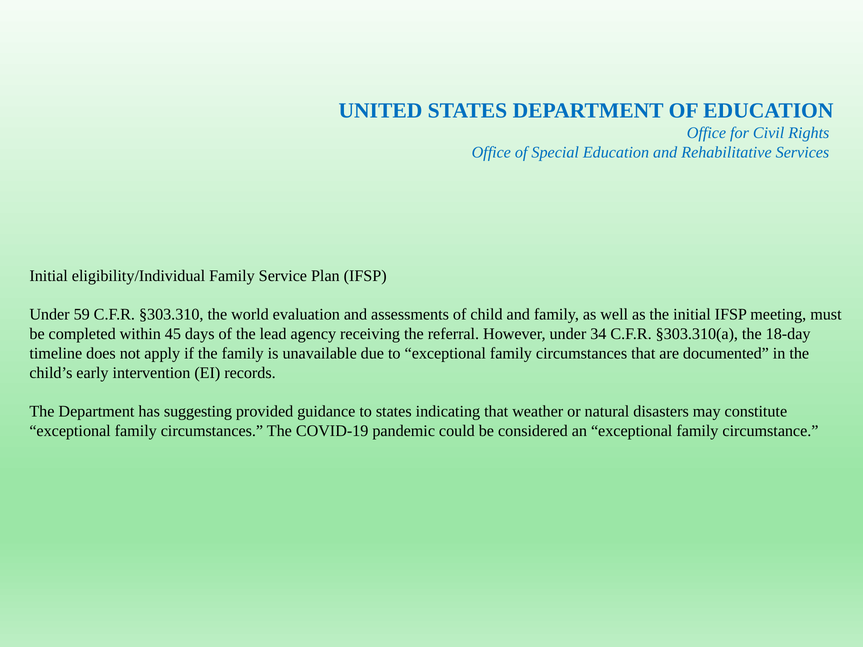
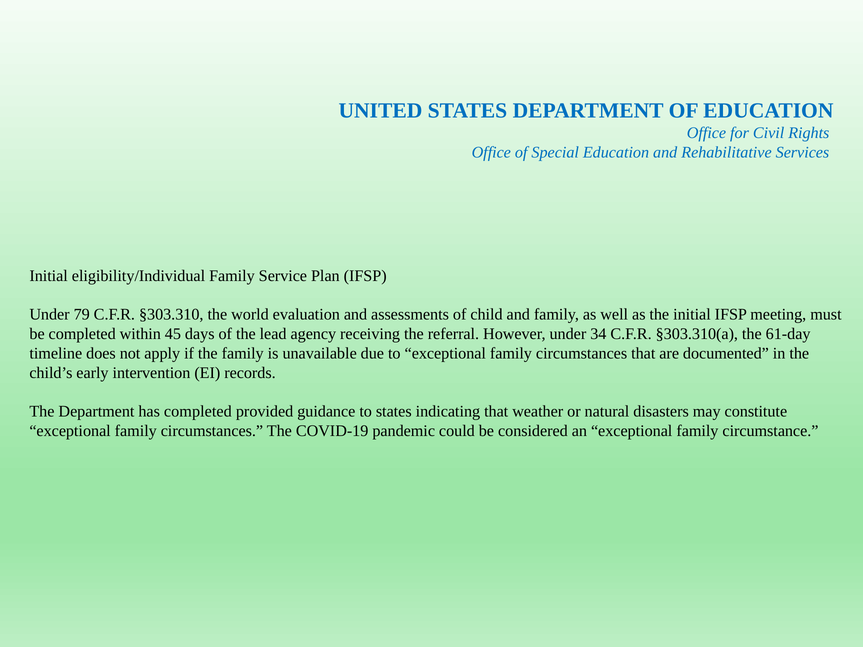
59: 59 -> 79
18-day: 18-day -> 61-day
has suggesting: suggesting -> completed
